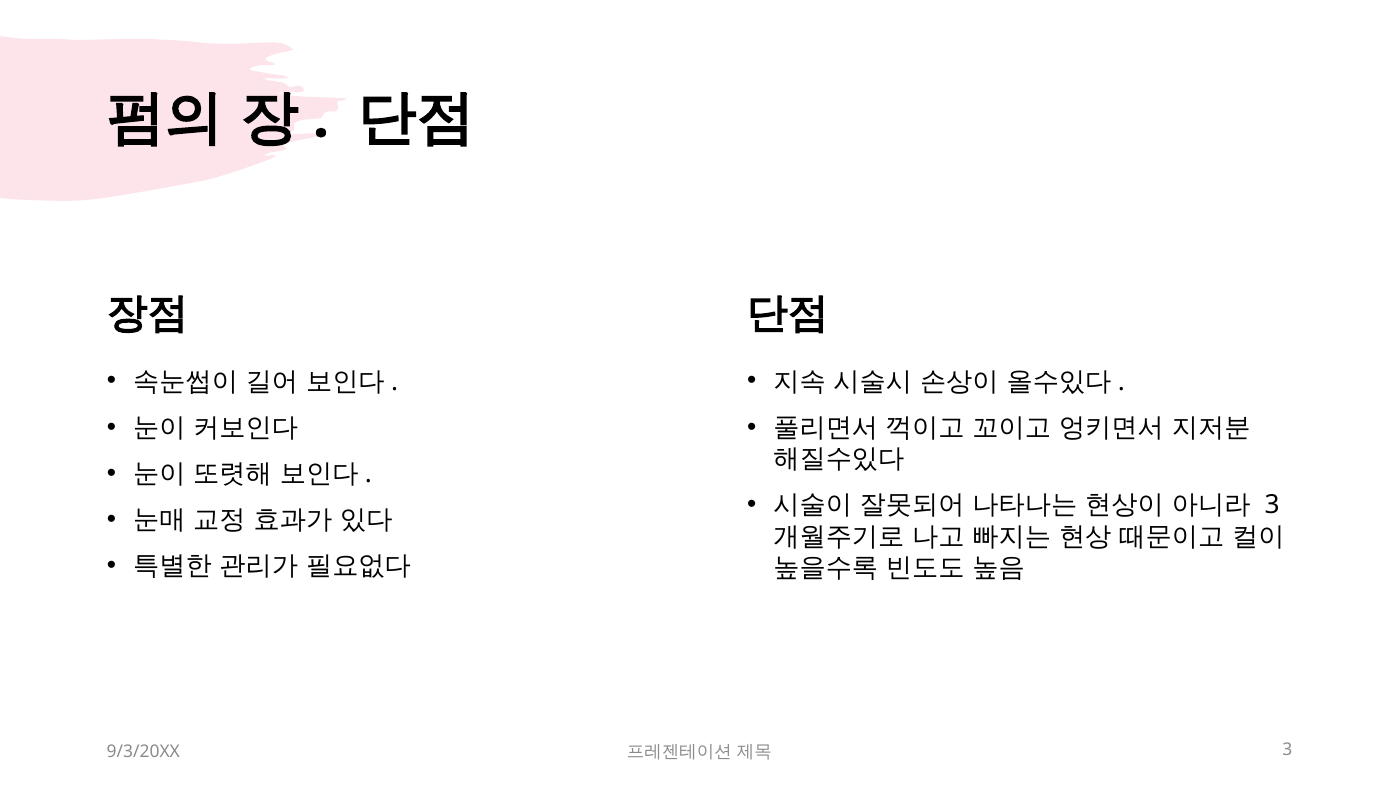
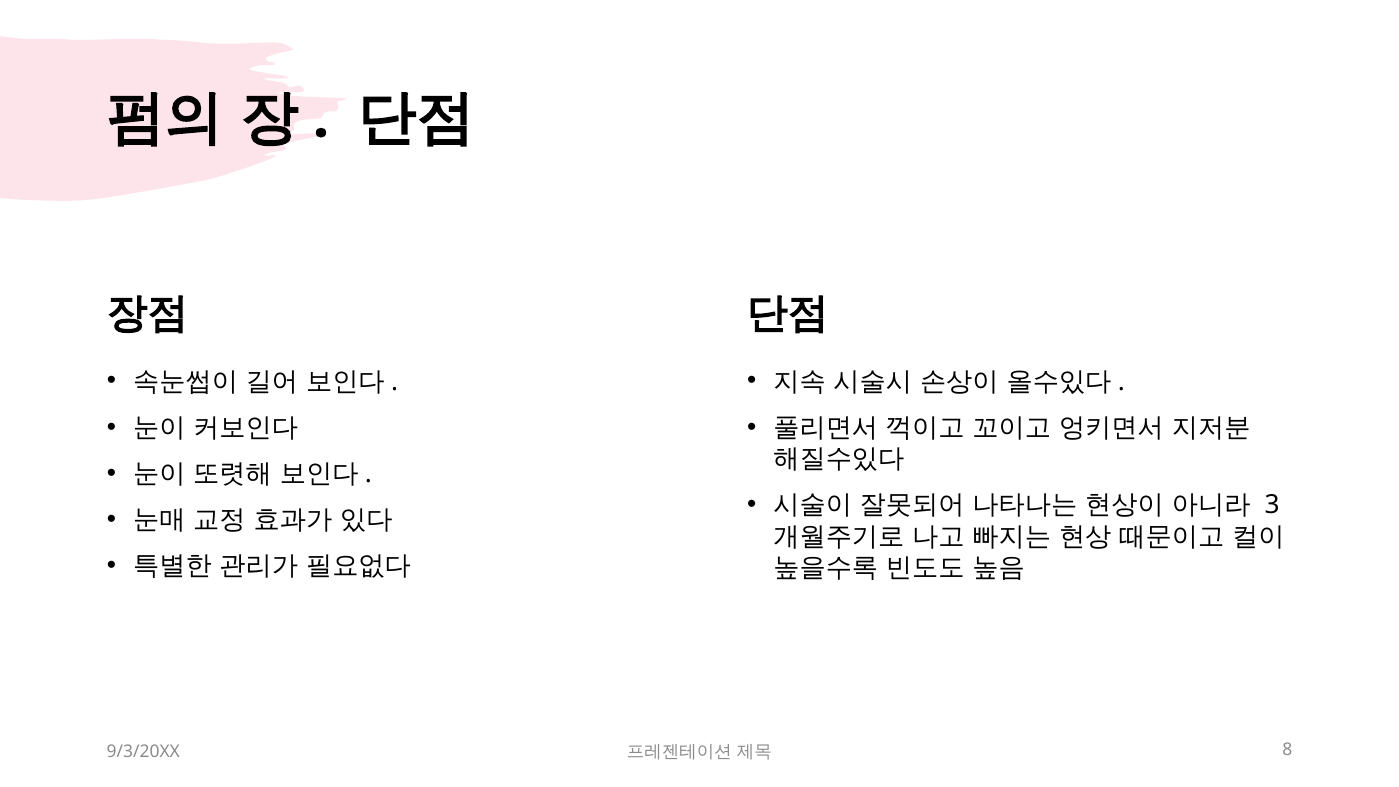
3 at (1287, 750): 3 -> 8
